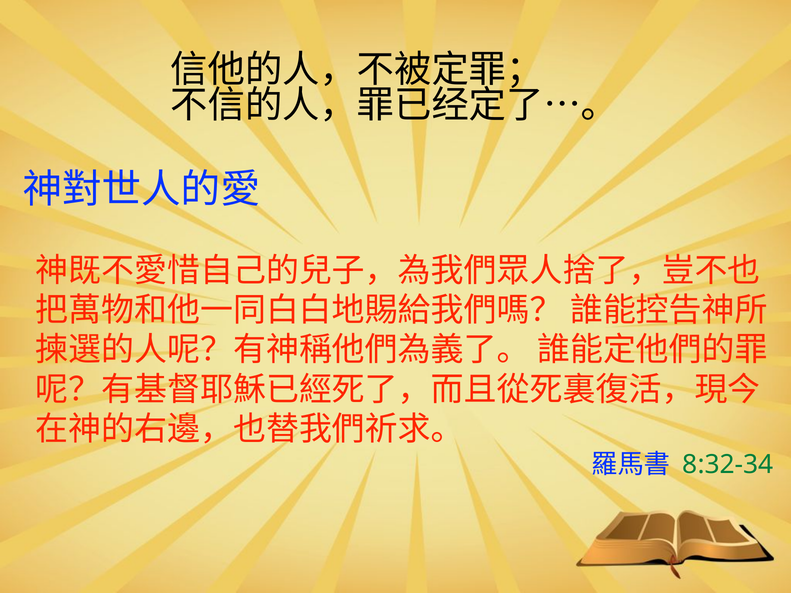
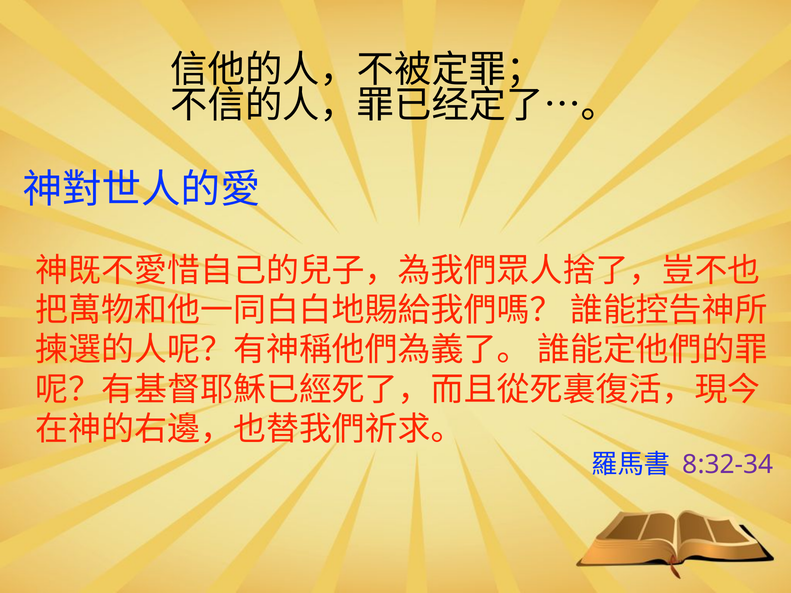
8:32-34 colour: green -> purple
